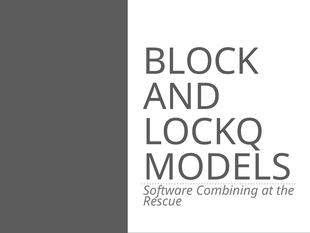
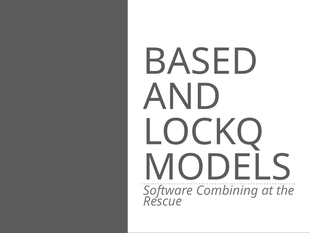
BLOCK: BLOCK -> BASED
